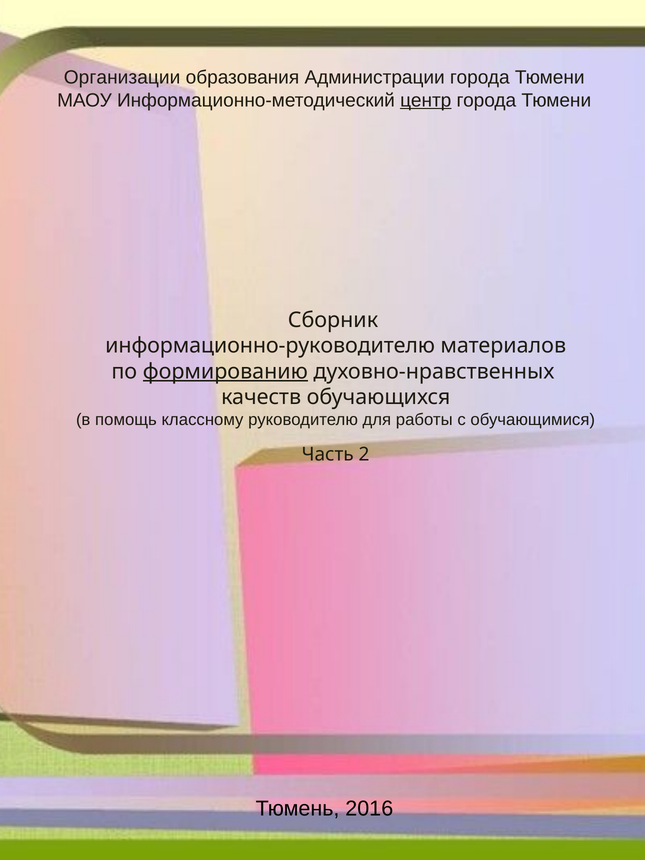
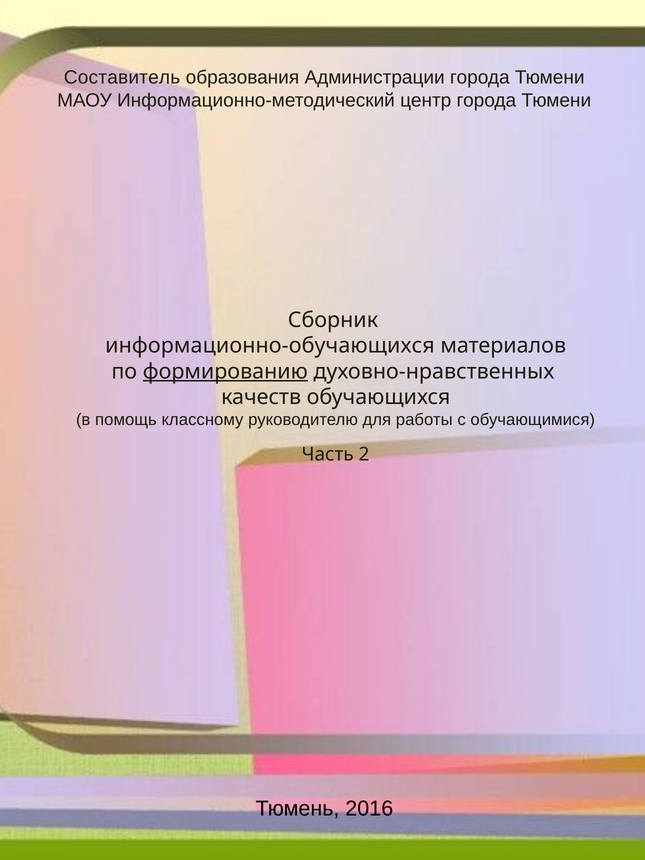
Организации: Организации -> Составитель
центр underline: present -> none
информационно-руководителю: информационно-руководителю -> информационно-обучающихся
